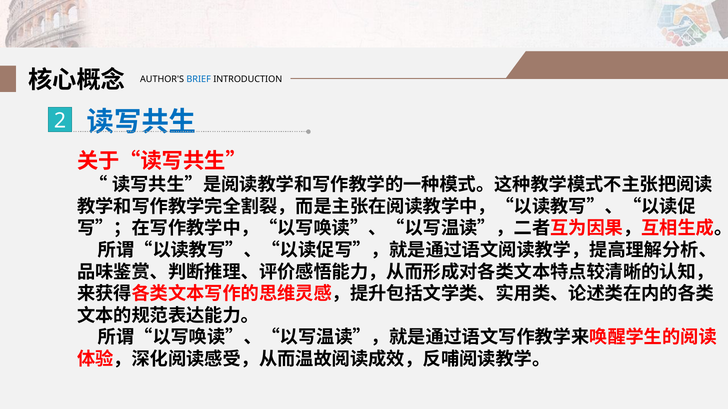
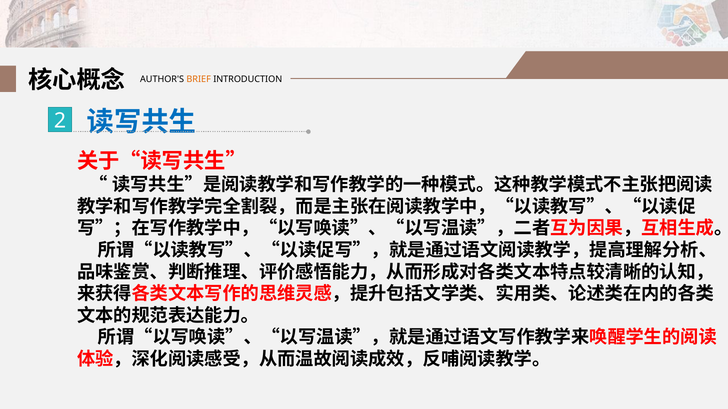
BRIEF colour: blue -> orange
